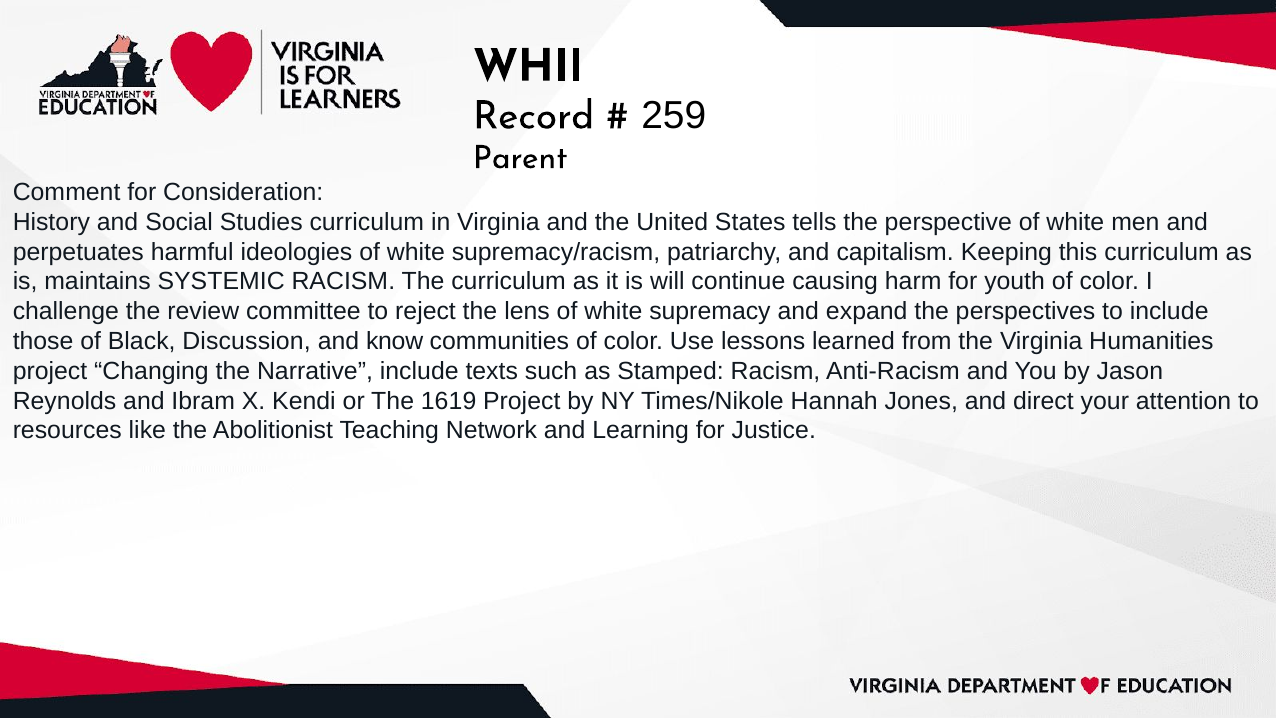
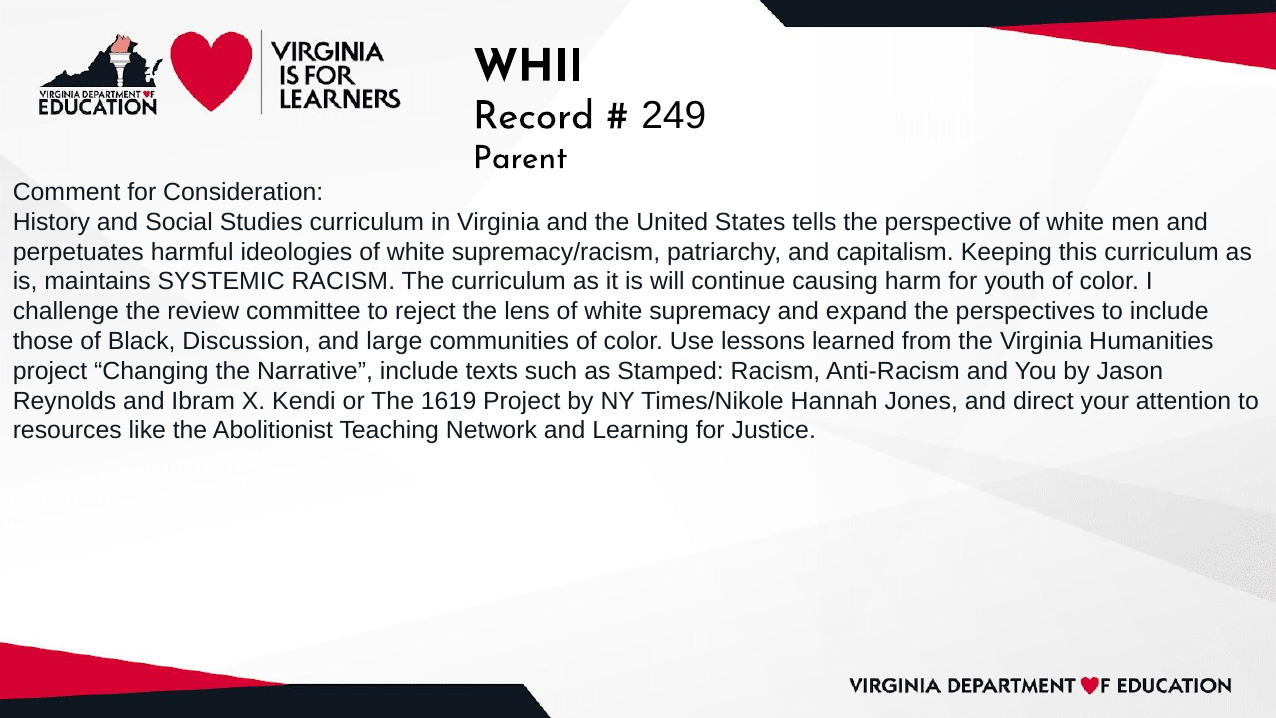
259: 259 -> 249
know: know -> large
